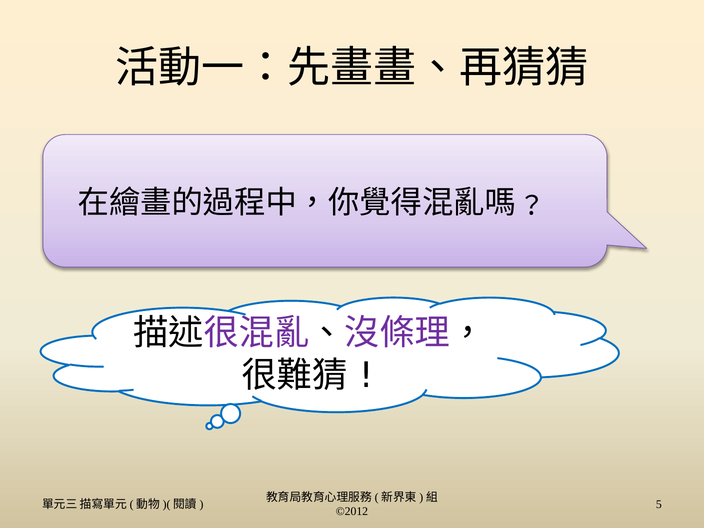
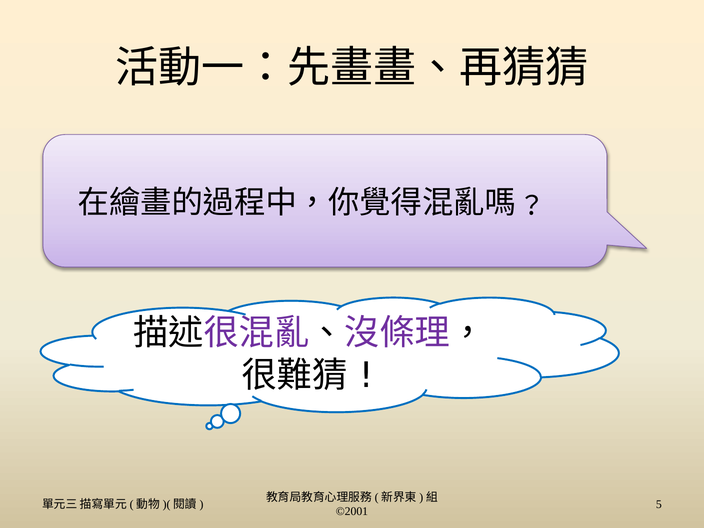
©2012: ©2012 -> ©2001
